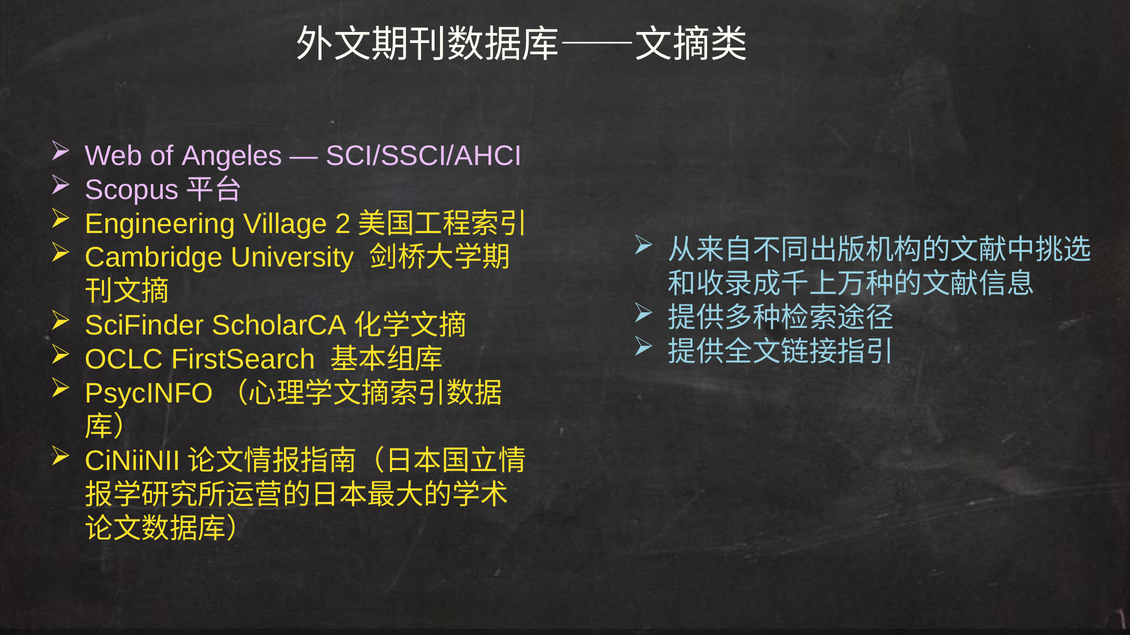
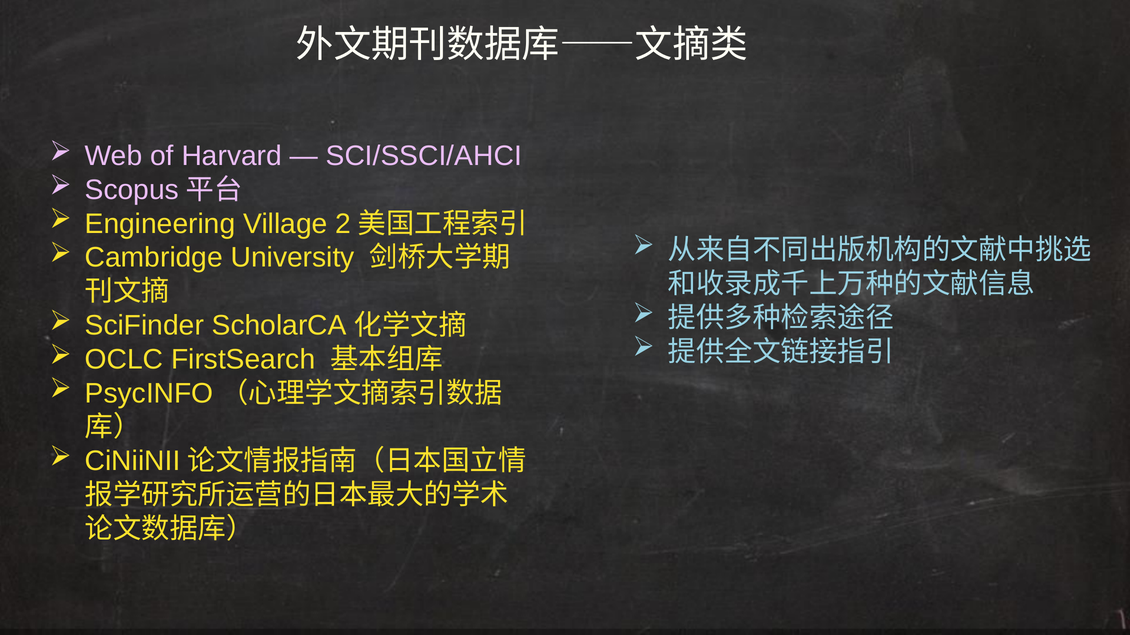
Angeles: Angeles -> Harvard
